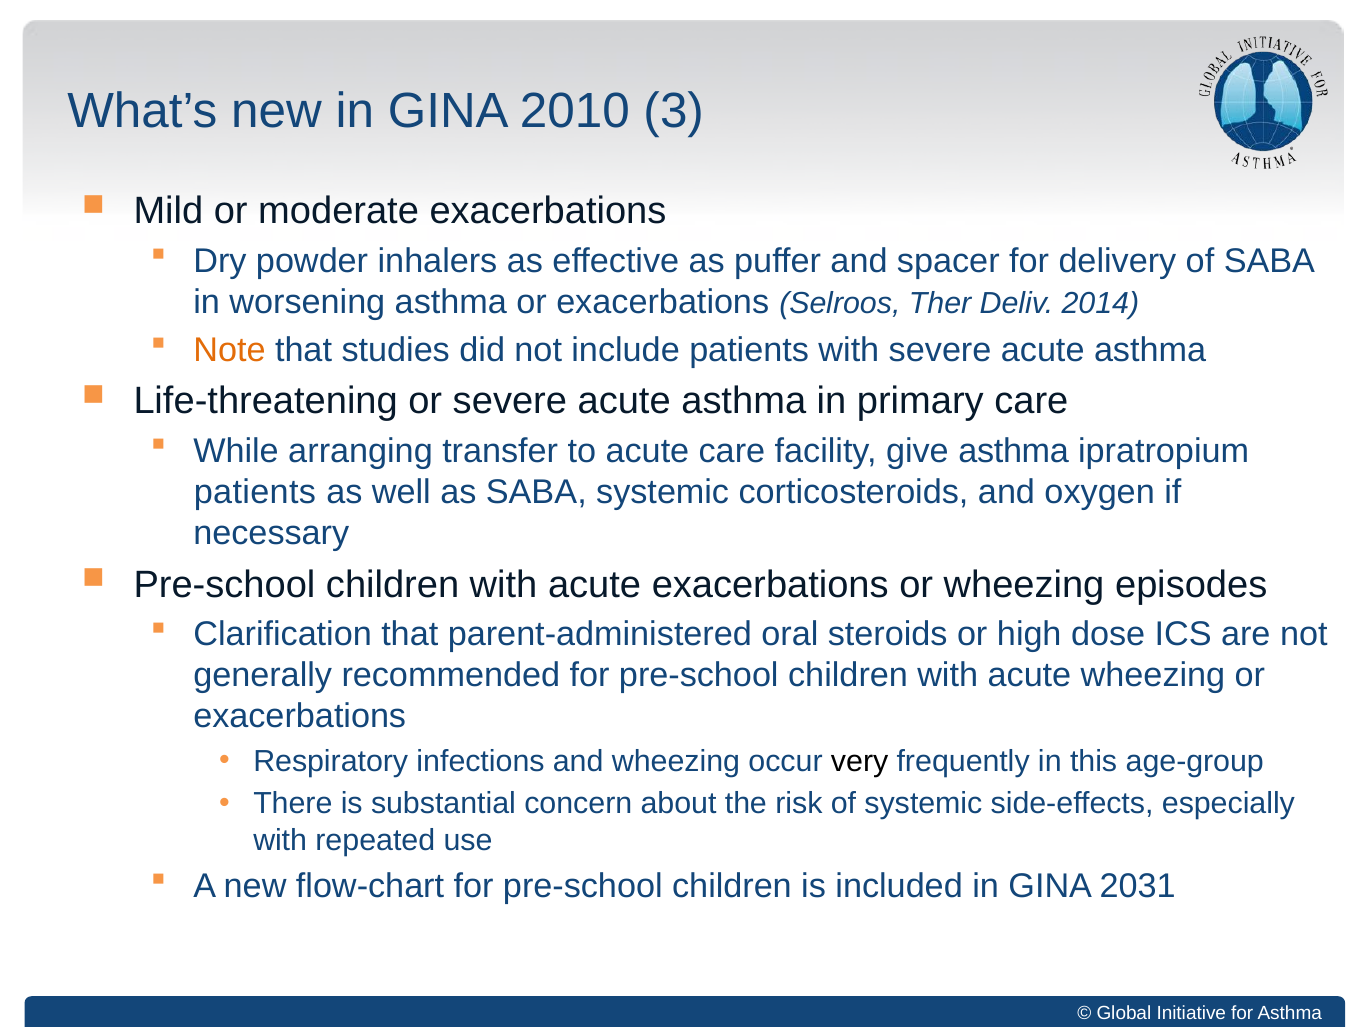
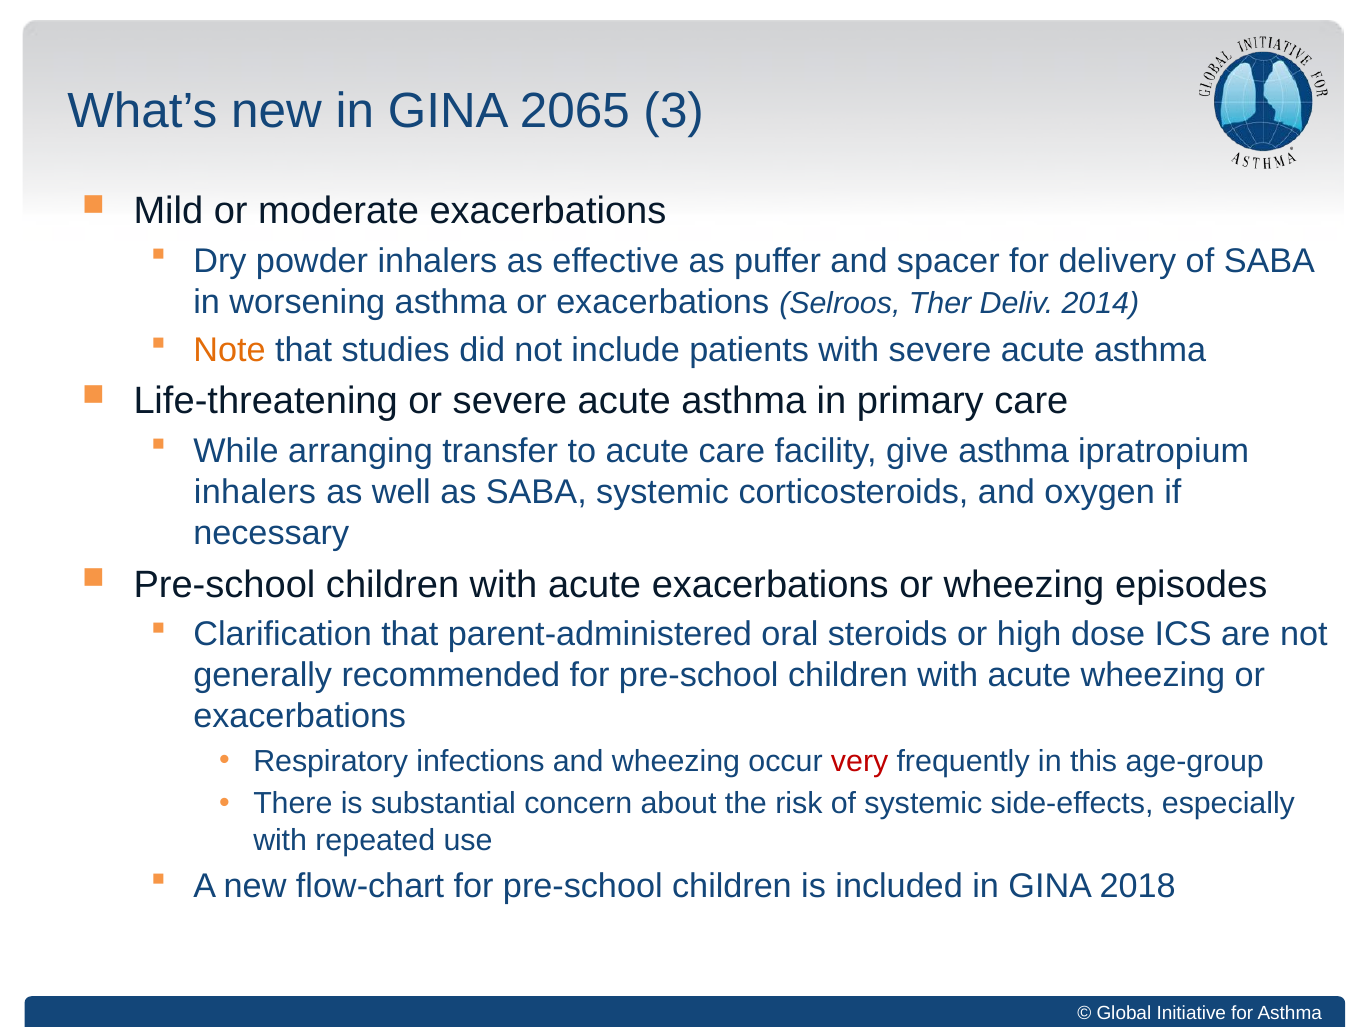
2010: 2010 -> 2065
patients at (255, 492): patients -> inhalers
very colour: black -> red
2031: 2031 -> 2018
